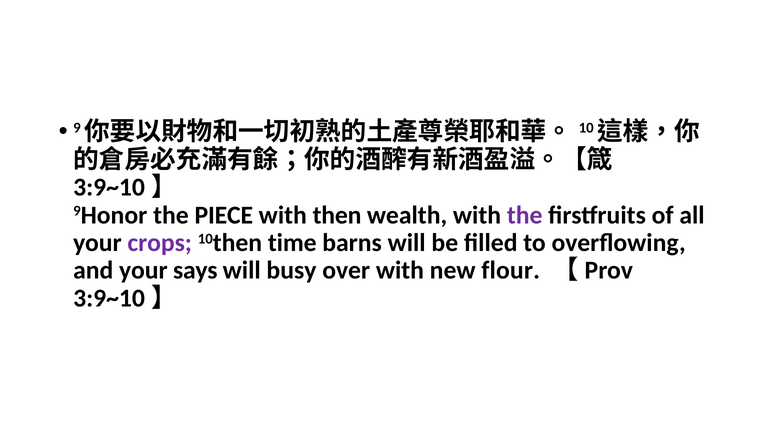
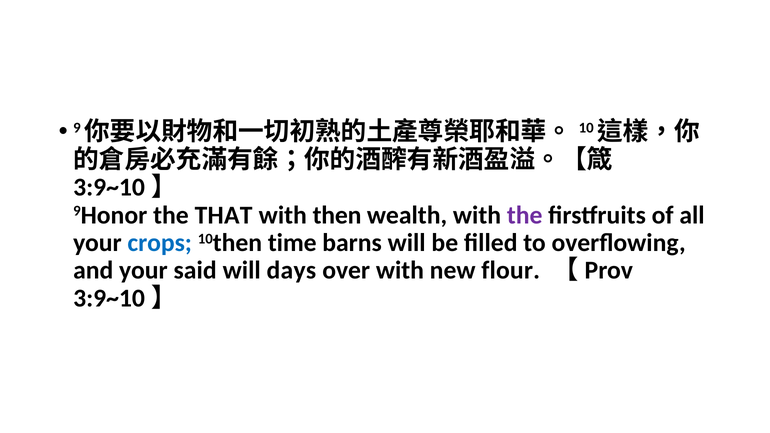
PIECE: PIECE -> THAT
crops colour: purple -> blue
says: says -> said
busy: busy -> days
